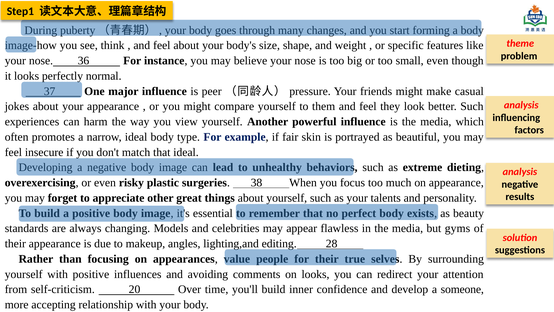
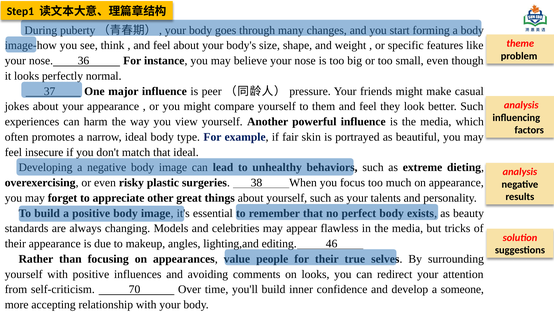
gyms: gyms -> tricks
28: 28 -> 46
20: 20 -> 70
